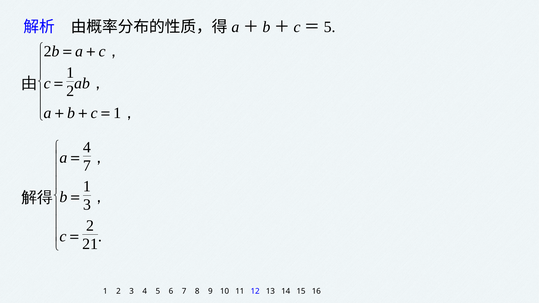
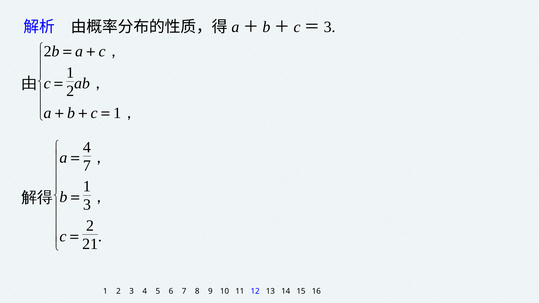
5 at (330, 27): 5 -> 3
